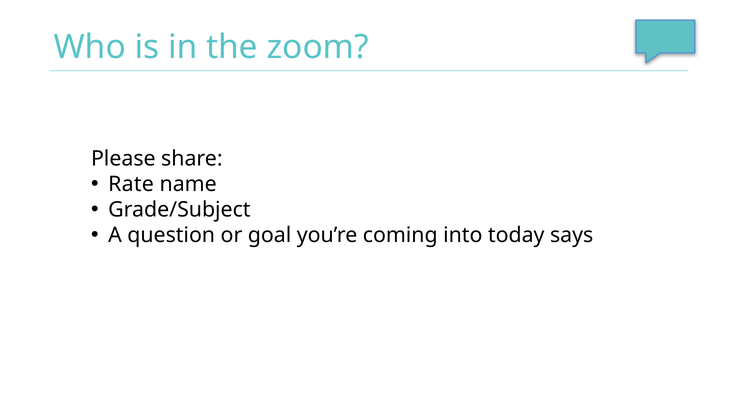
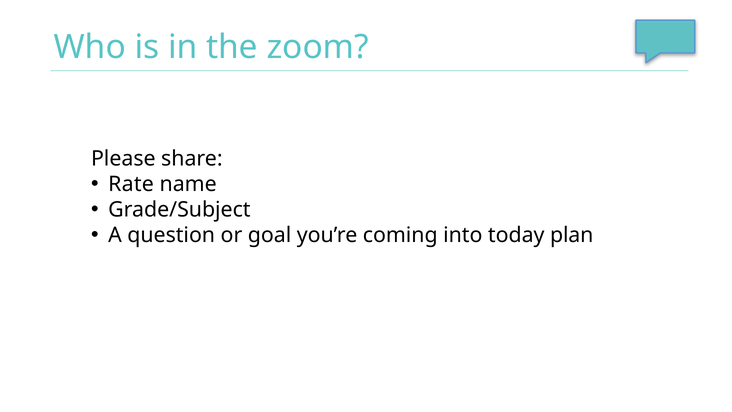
says: says -> plan
